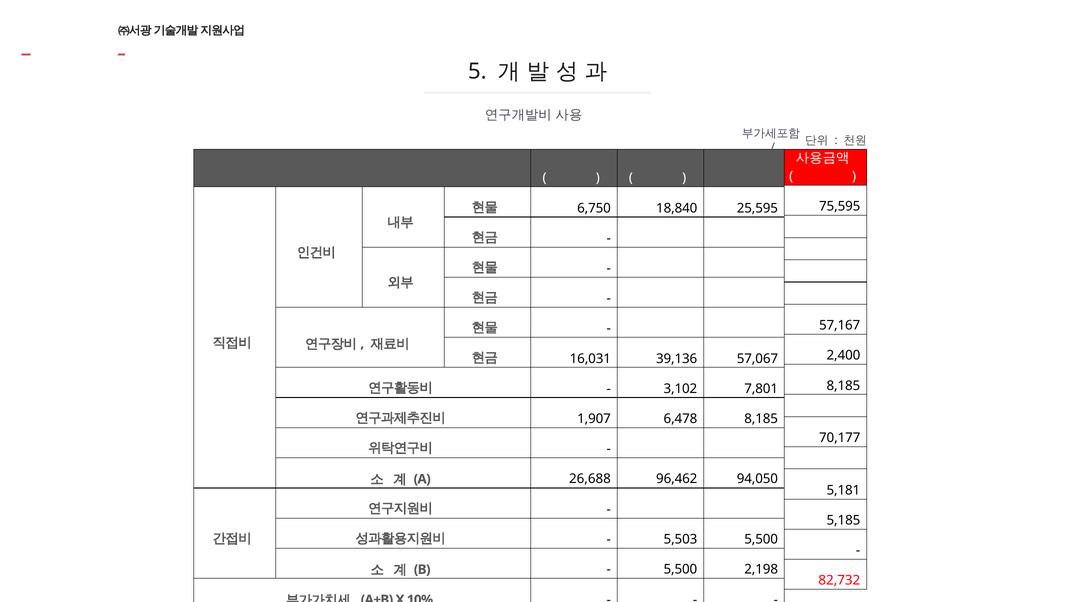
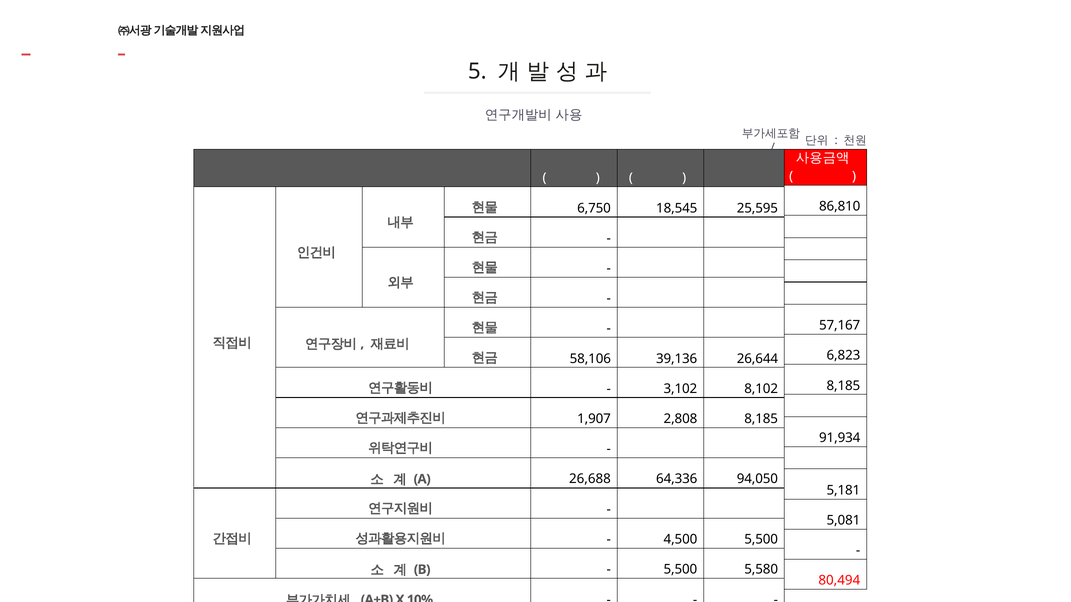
18,840: 18,840 -> 18,545
75,595: 75,595 -> 86,810
2,400: 2,400 -> 6,823
16,031: 16,031 -> 58,106
57,067: 57,067 -> 26,644
7,801: 7,801 -> 8,102
6,478: 6,478 -> 2,808
70,177: 70,177 -> 91,934
96,462: 96,462 -> 64,336
5,185: 5,185 -> 5,081
5,503: 5,503 -> 4,500
2,198: 2,198 -> 5,580
82,732: 82,732 -> 80,494
